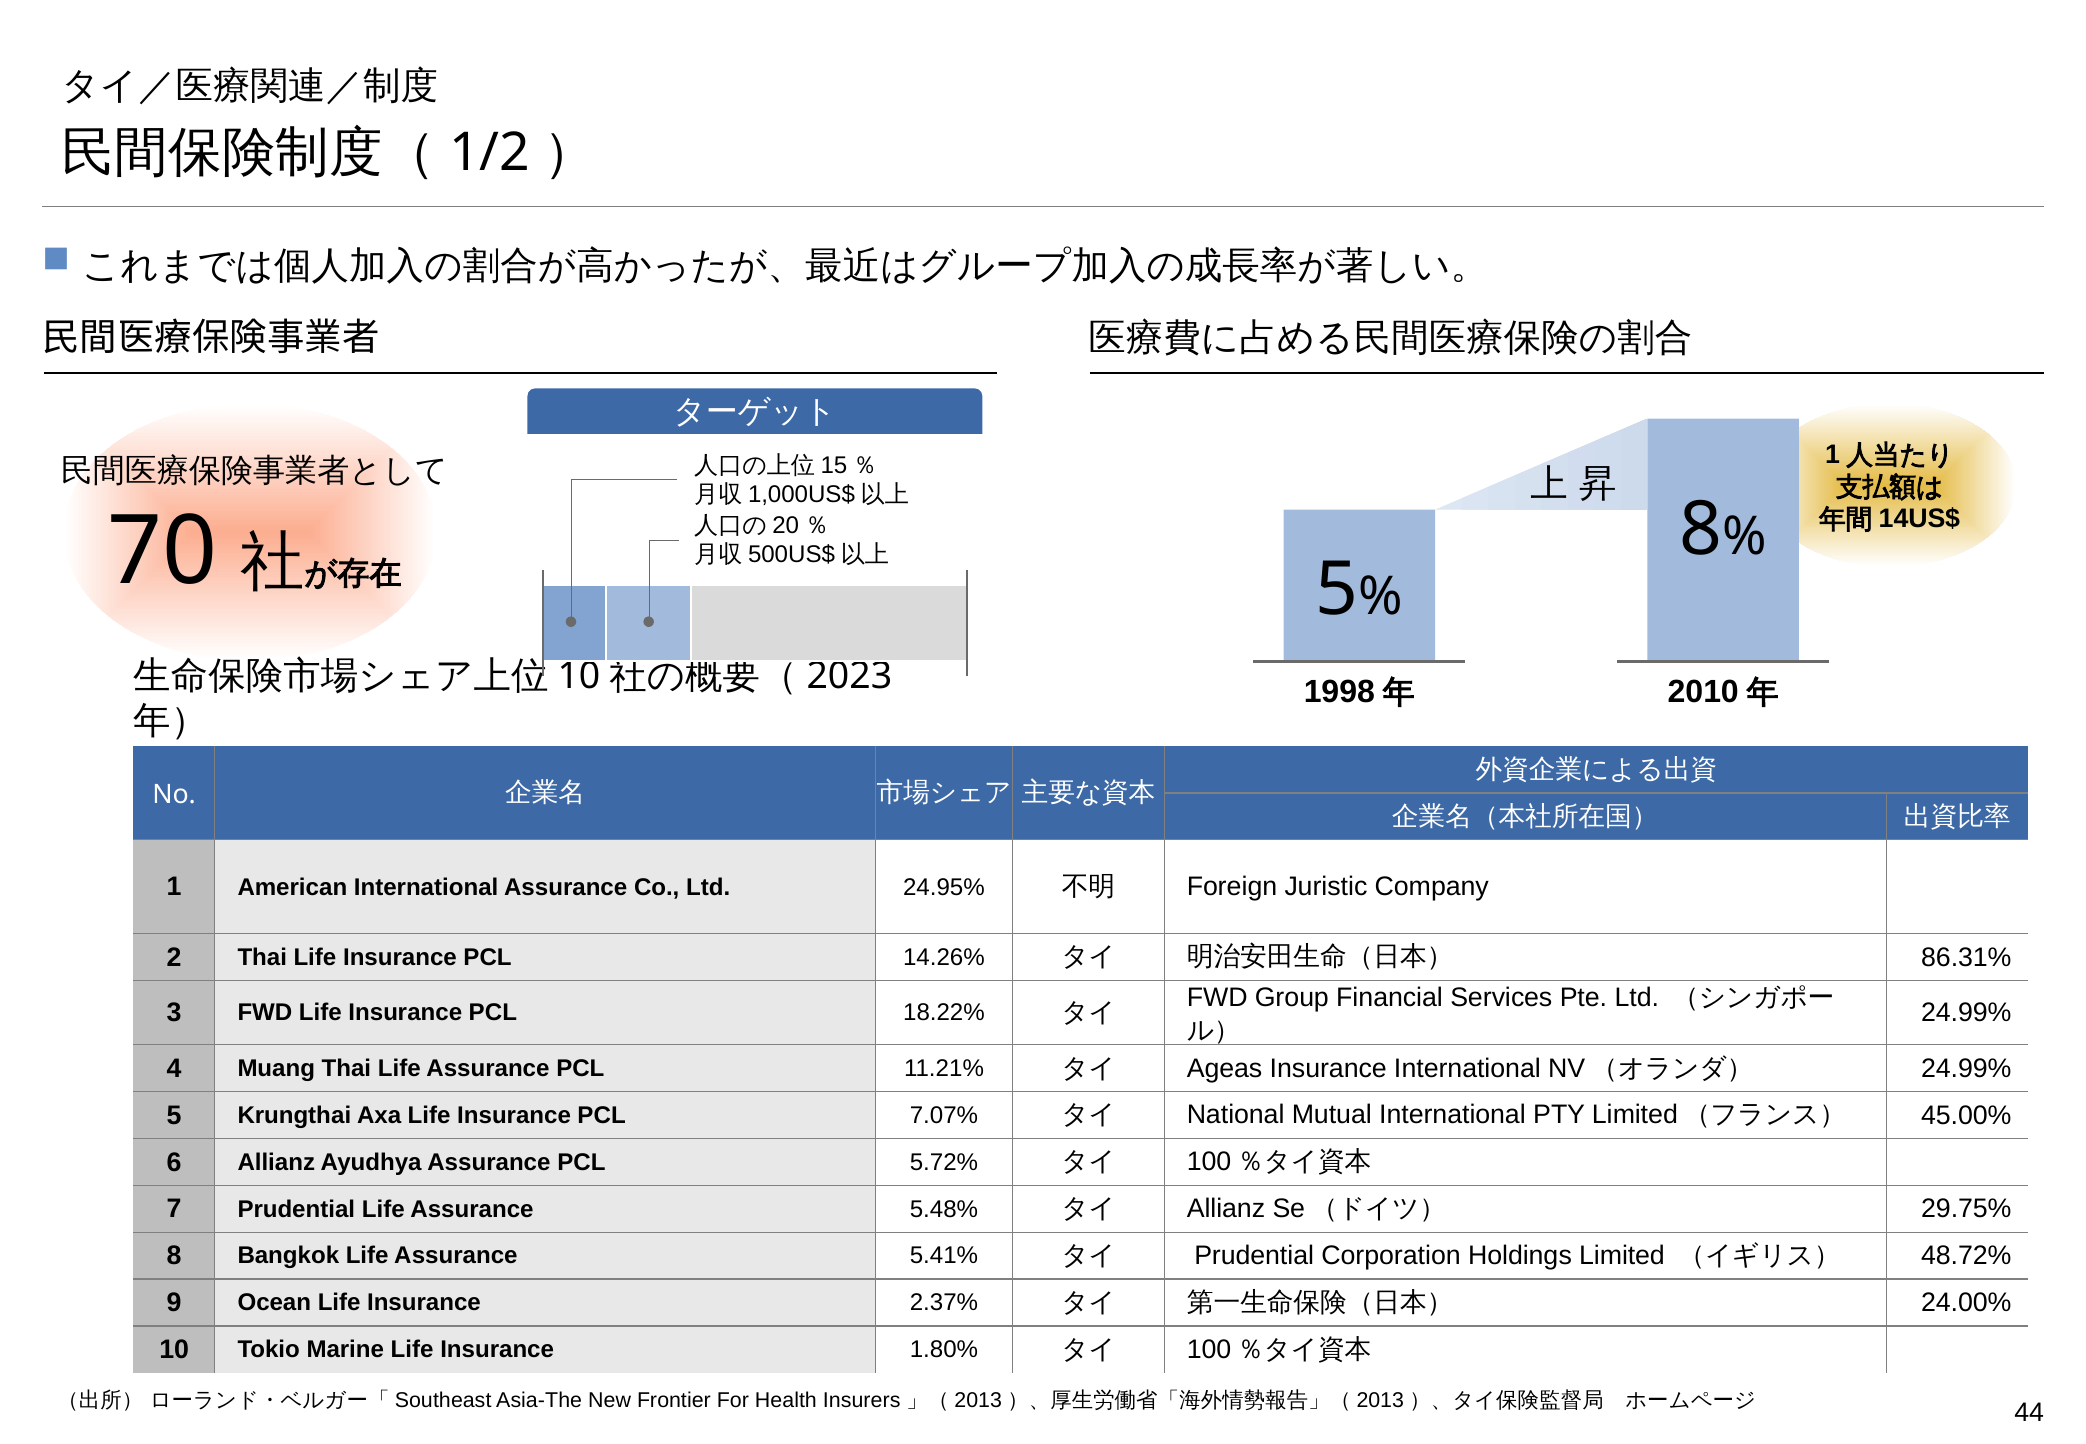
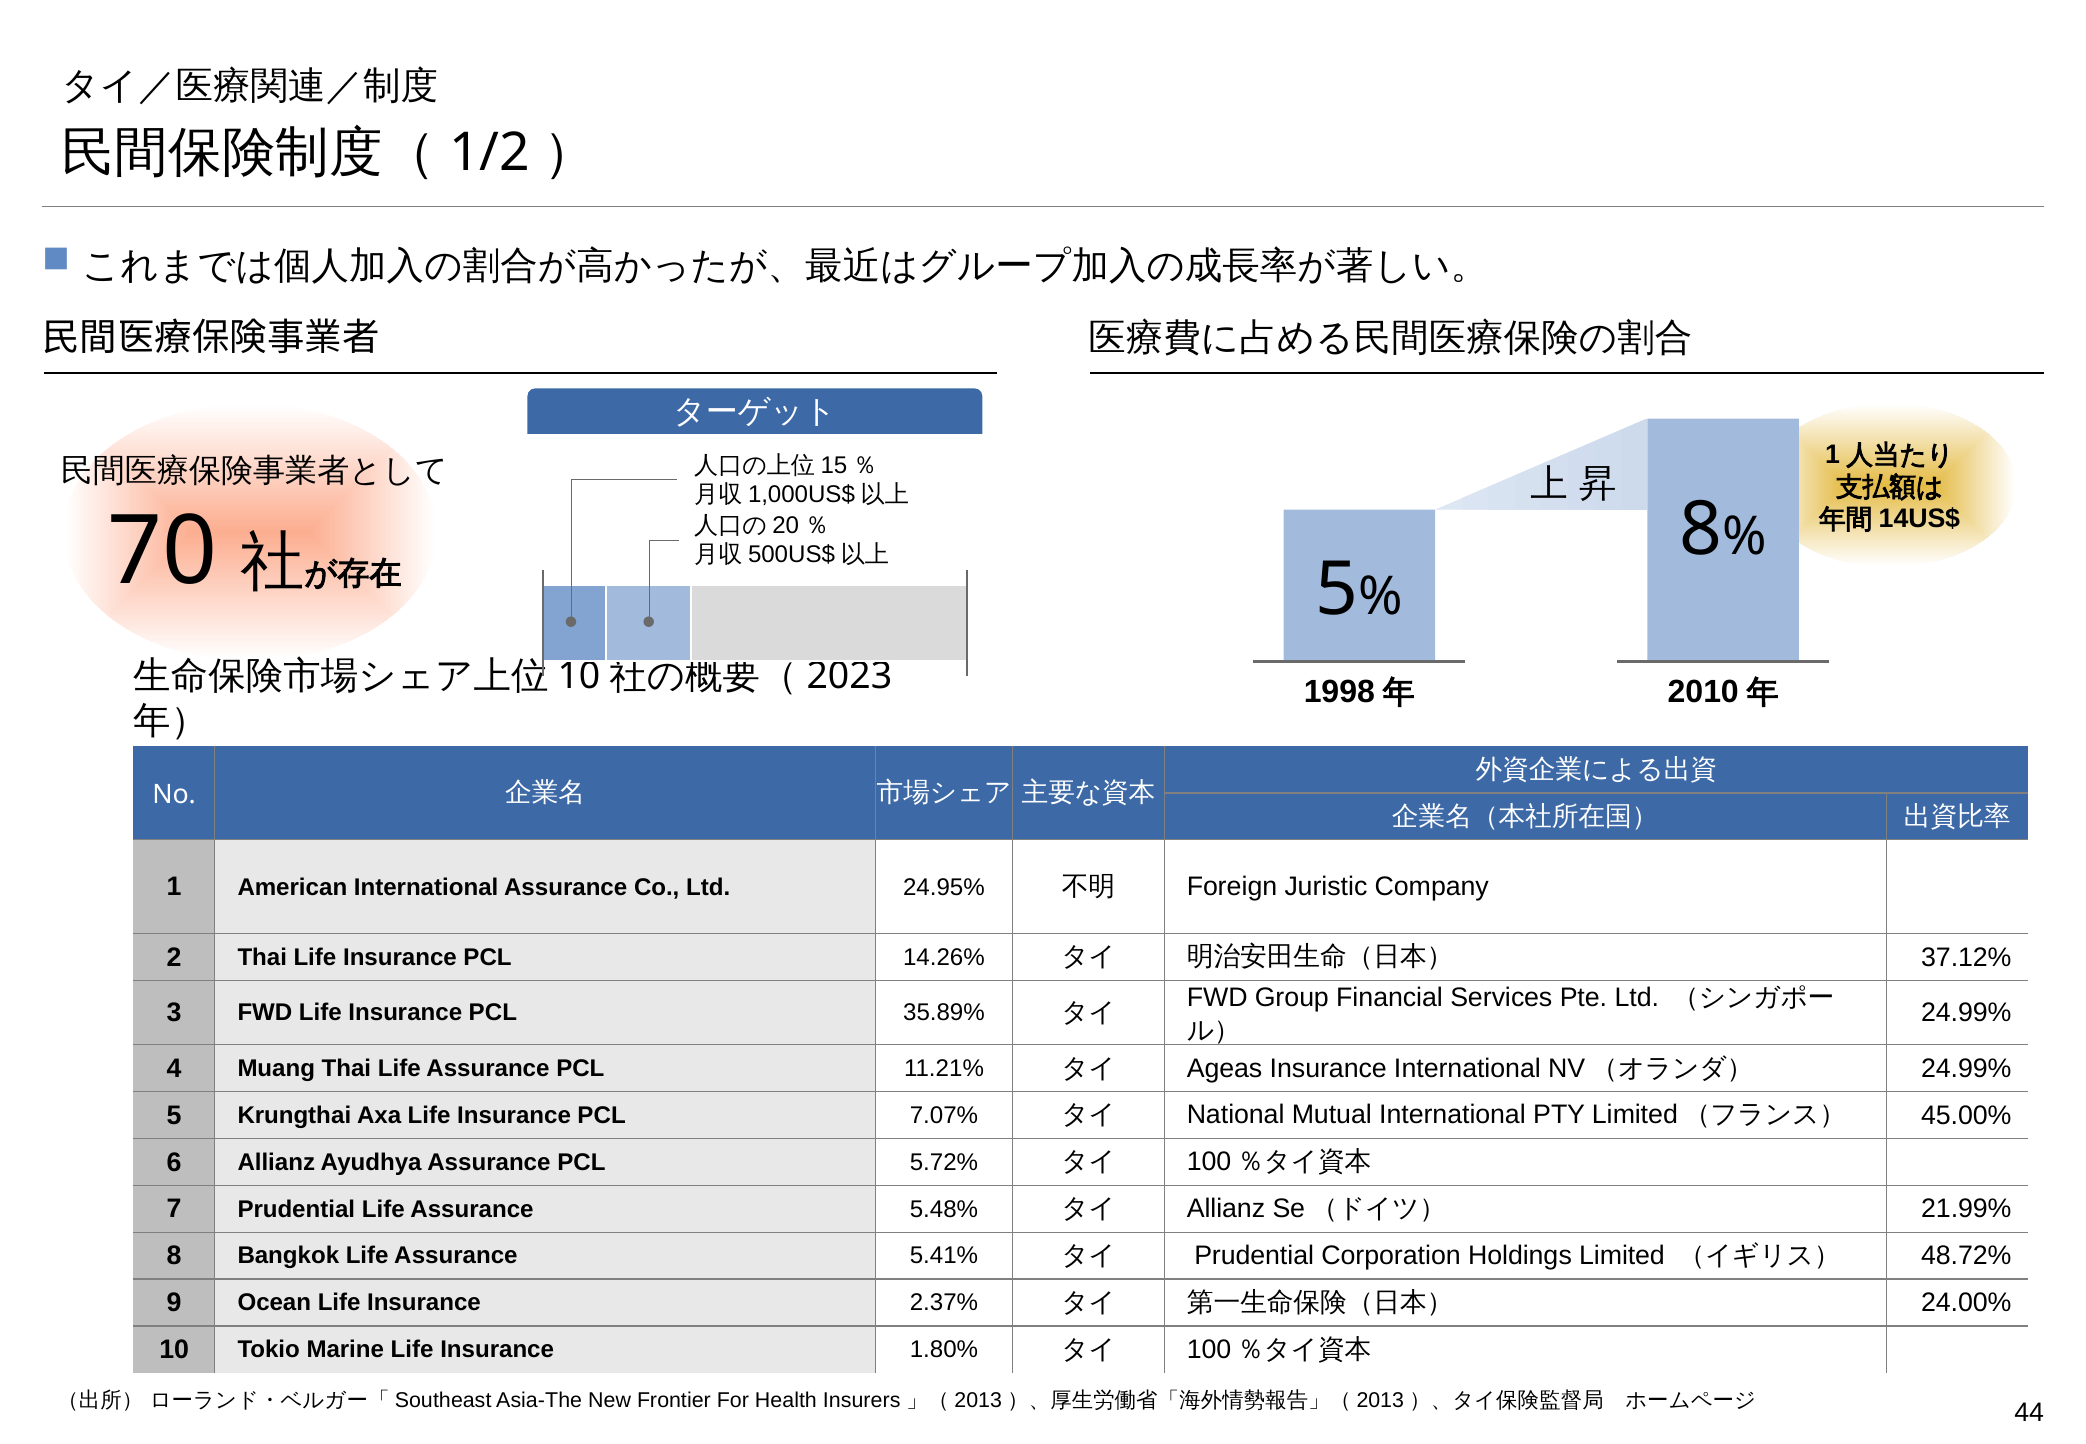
86.31%: 86.31% -> 37.12%
18.22%: 18.22% -> 35.89%
29.75%: 29.75% -> 21.99%
